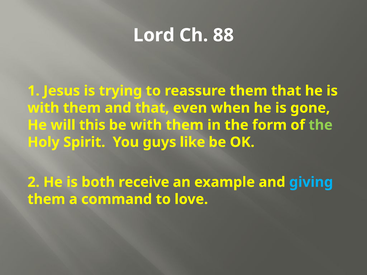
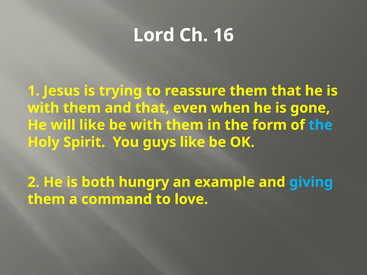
88: 88 -> 16
will this: this -> like
the at (321, 125) colour: light green -> light blue
receive: receive -> hungry
